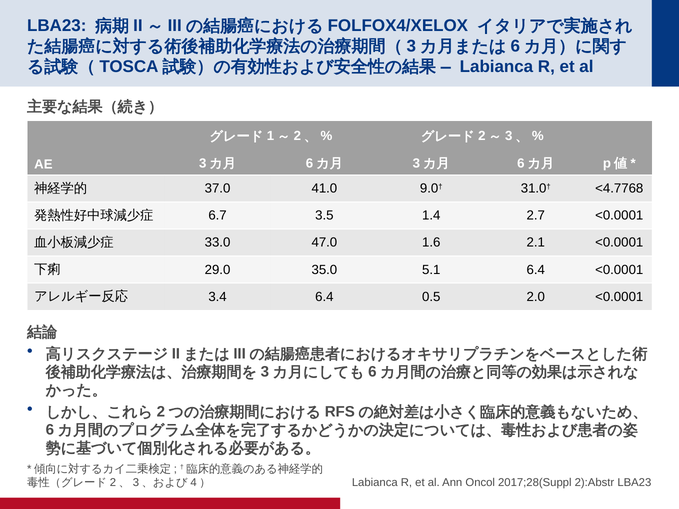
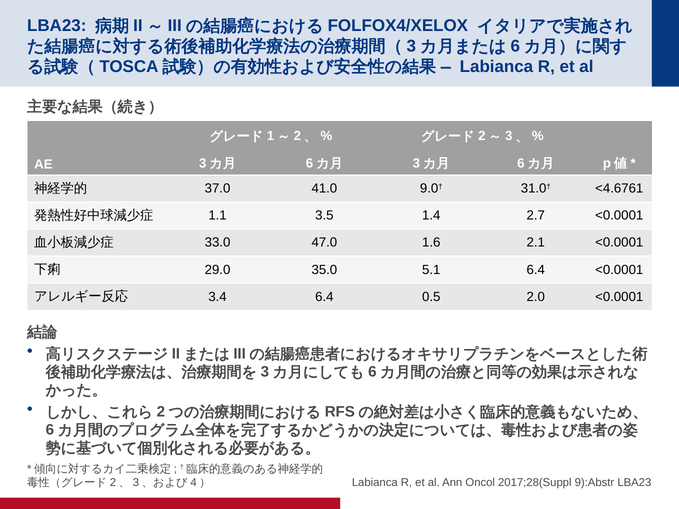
<4.7768: <4.7768 -> <4.6761
6.7: 6.7 -> 1.1
2):Abstr: 2):Abstr -> 9):Abstr
